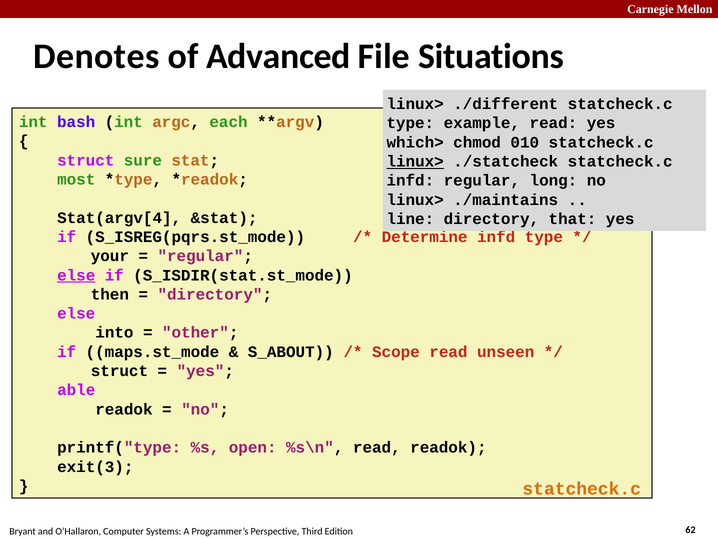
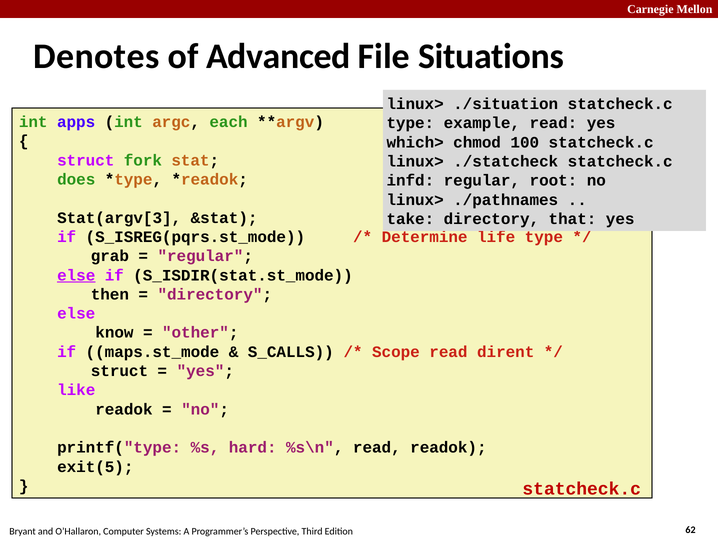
./different: ./different -> ./situation
bash: bash -> apps
010: 010 -> 100
sure: sure -> fork
linux> at (415, 161) underline: present -> none
most: most -> does
long: long -> root
./maintains: ./maintains -> ./pathnames
Stat(argv[4: Stat(argv[4 -> Stat(argv[3
line: line -> take
Determine infd: infd -> life
your: your -> grab
into: into -> know
S_ABOUT: S_ABOUT -> S_CALLS
unseen: unseen -> dirent
able: able -> like
open: open -> hard
exit(3: exit(3 -> exit(5
statcheck.c at (582, 488) colour: orange -> red
